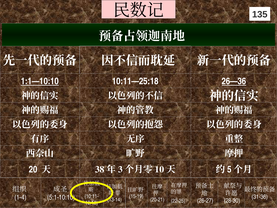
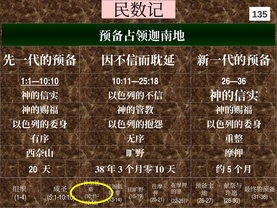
26—36 underline: present -> none
